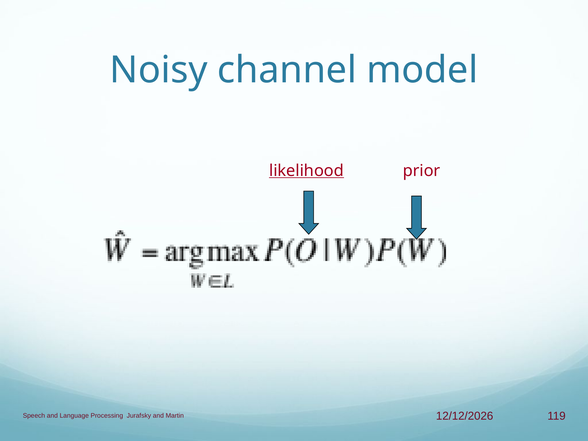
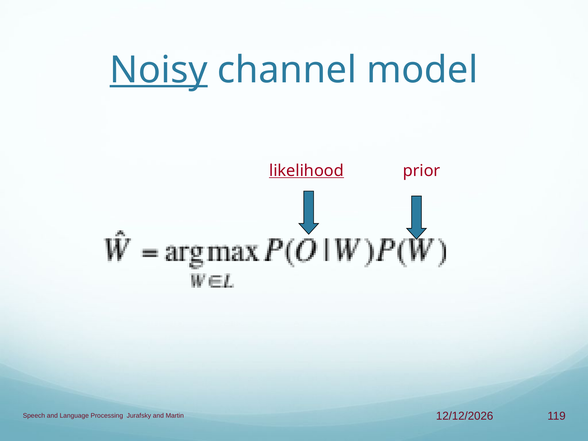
Noisy underline: none -> present
